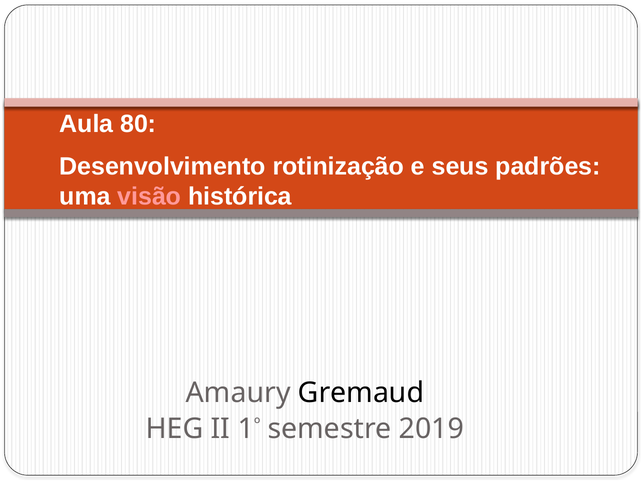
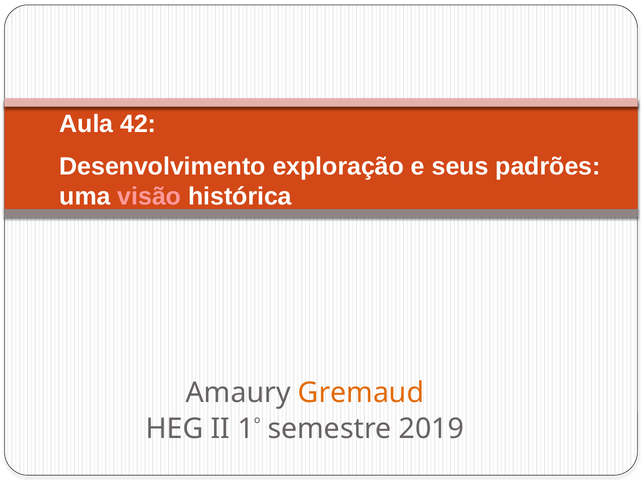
80: 80 -> 42
rotinização: rotinização -> exploração
Gremaud colour: black -> orange
